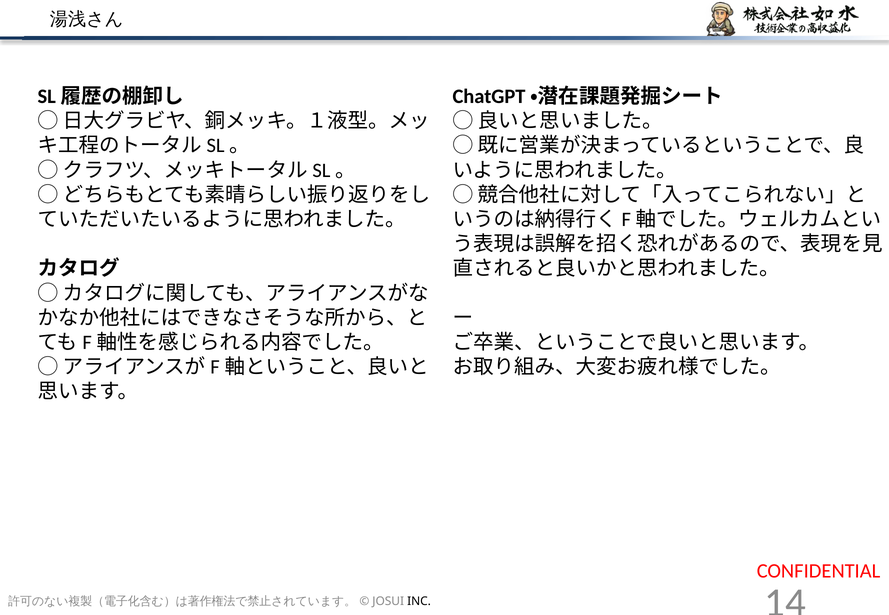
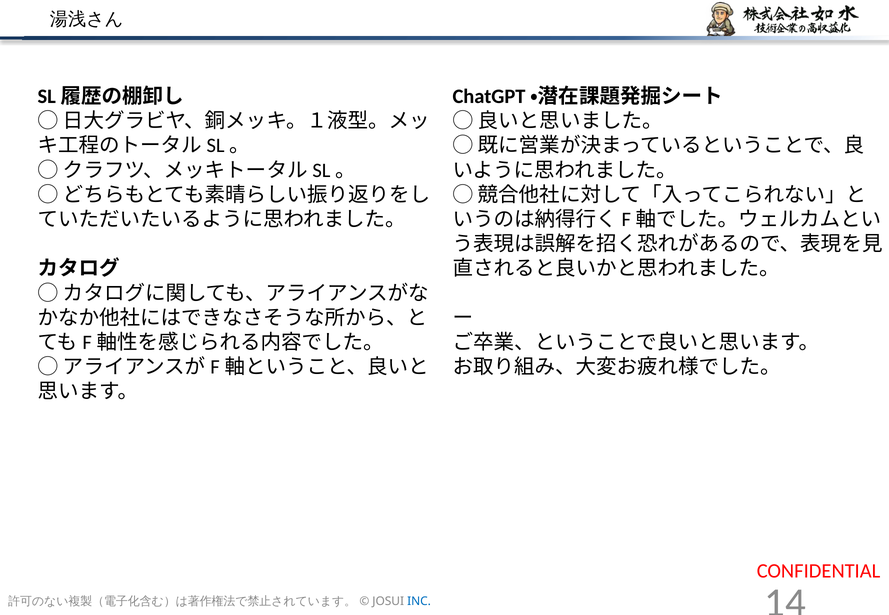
INC colour: black -> blue
